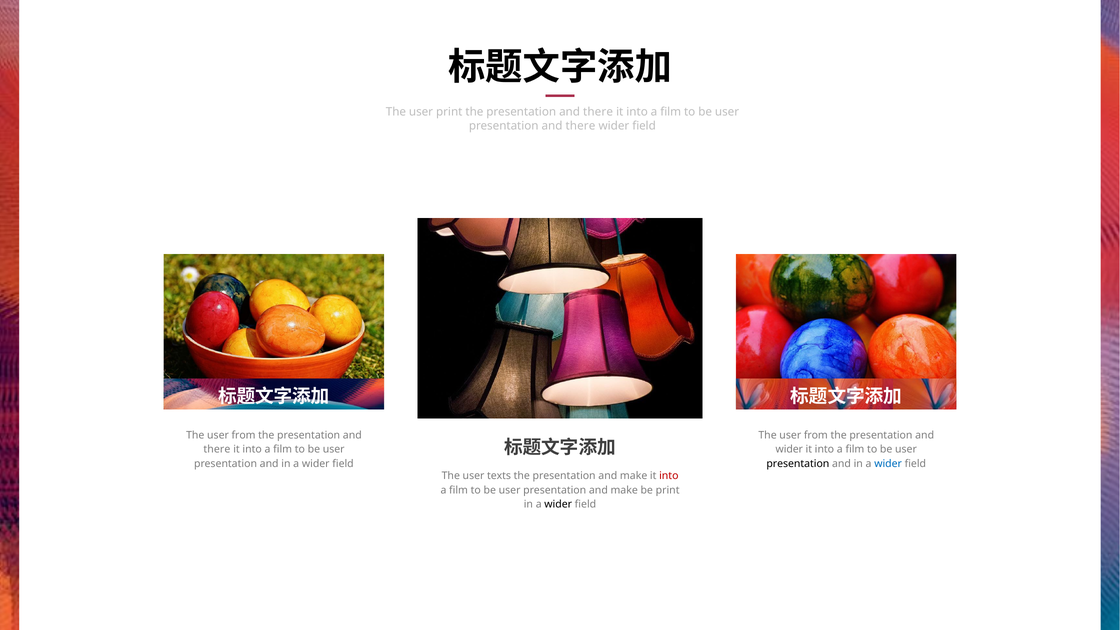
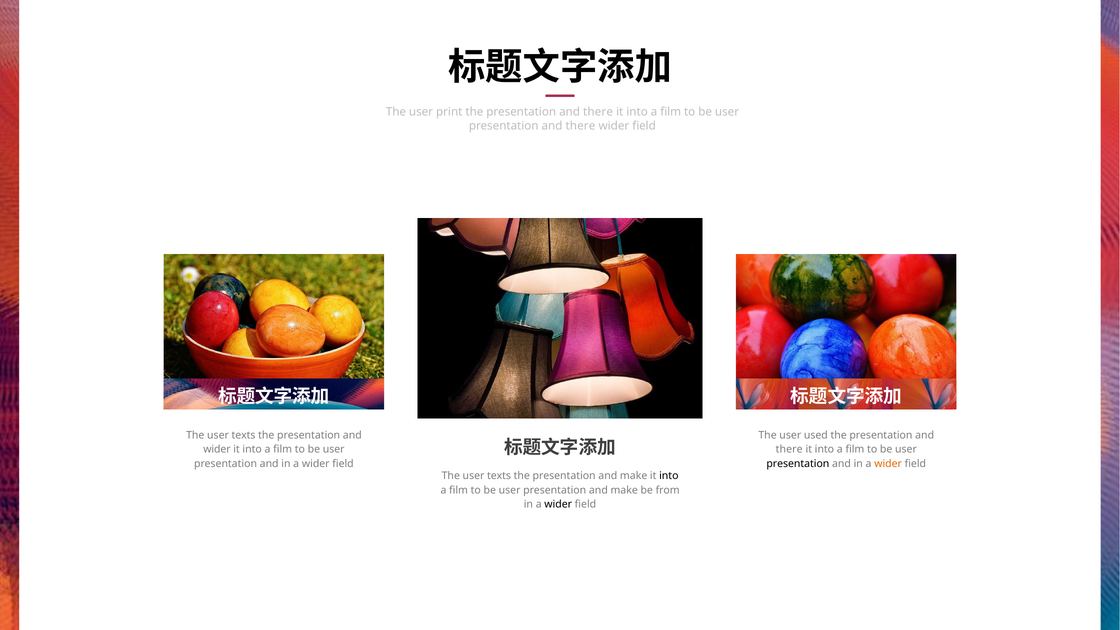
from at (244, 435): from -> texts
from at (816, 435): from -> used
there at (217, 449): there -> wider
wider at (789, 449): wider -> there
wider at (888, 464) colour: blue -> orange
into at (669, 476) colour: red -> black
be print: print -> from
